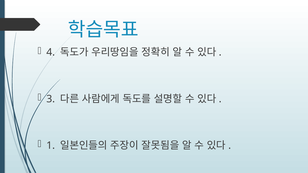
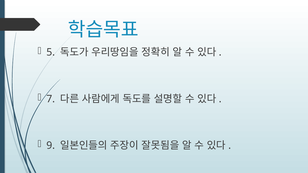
4: 4 -> 5
3: 3 -> 7
1: 1 -> 9
